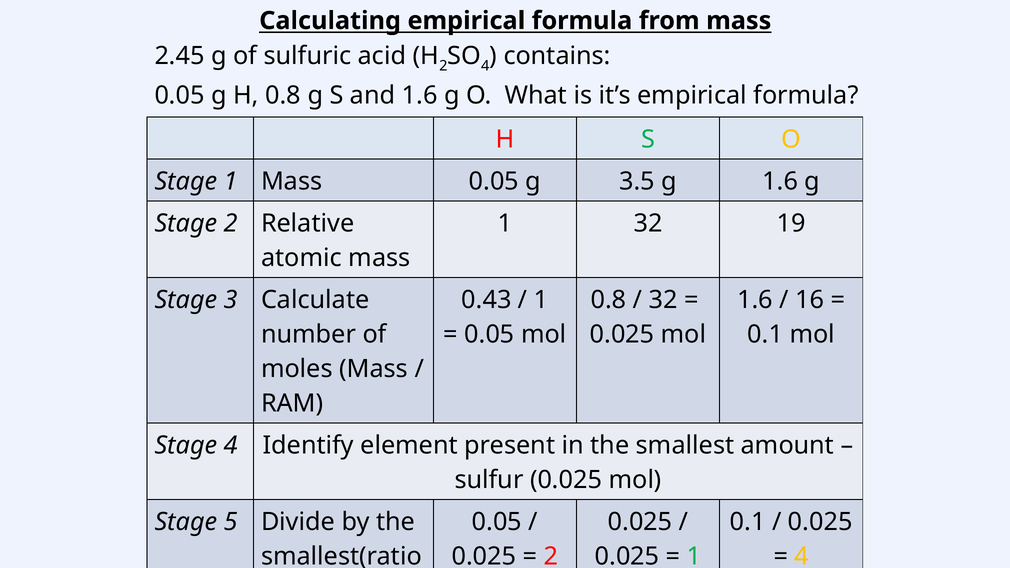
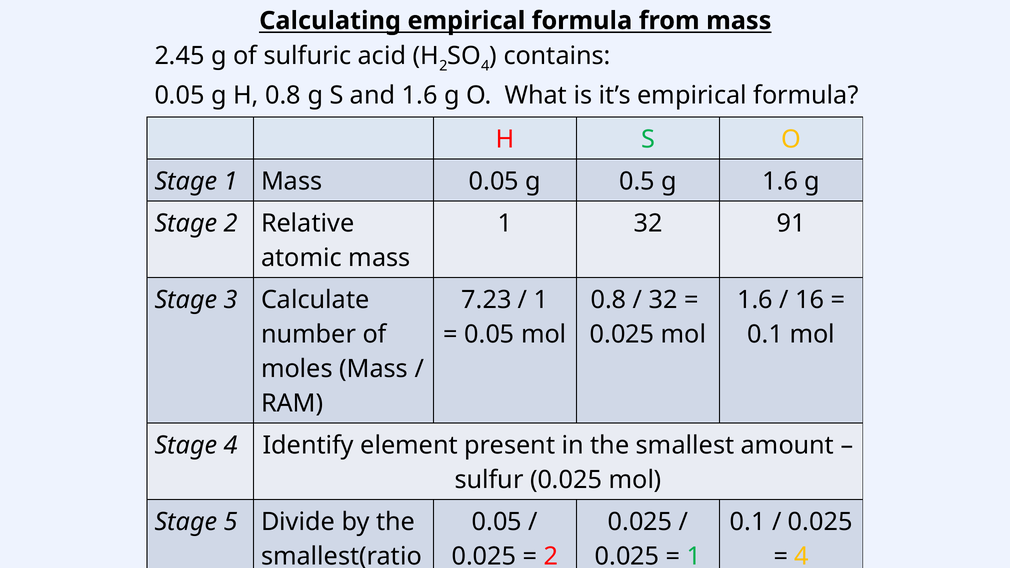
3.5: 3.5 -> 0.5
19: 19 -> 91
0.43: 0.43 -> 7.23
